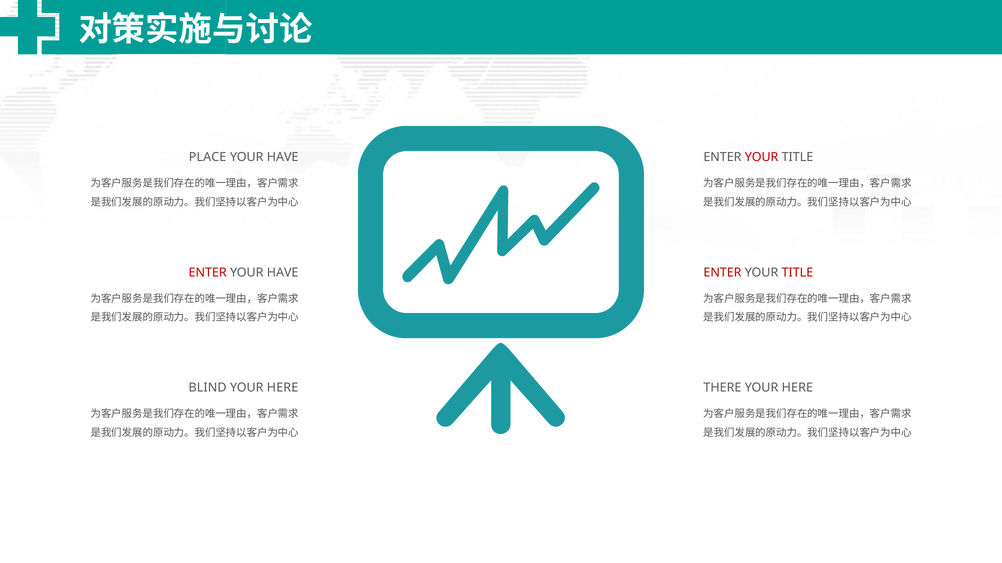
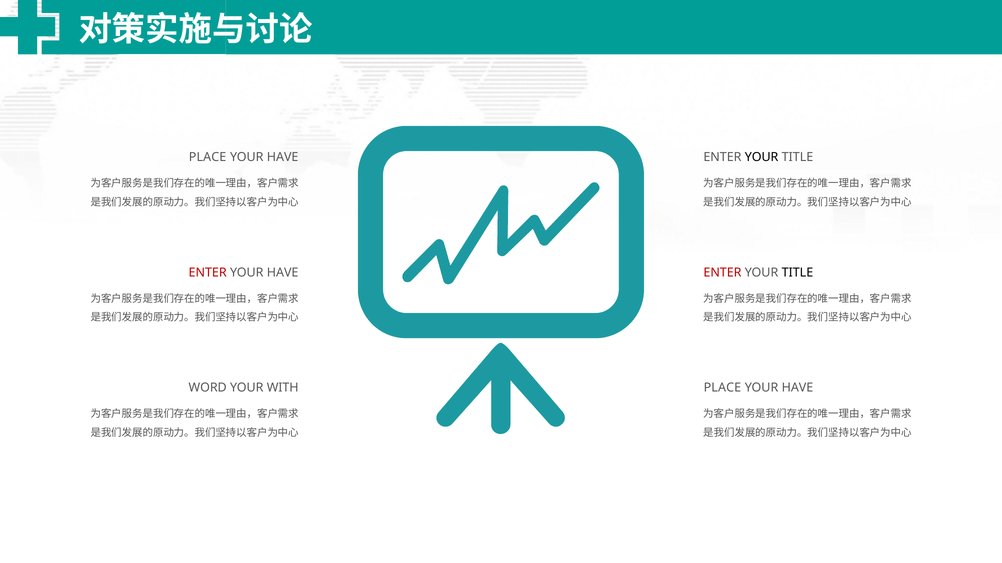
YOUR at (762, 157) colour: red -> black
TITLE at (797, 273) colour: red -> black
BLIND: BLIND -> WORD
HERE at (283, 388): HERE -> WITH
THERE at (722, 388): THERE -> PLACE
HERE at (797, 388): HERE -> HAVE
